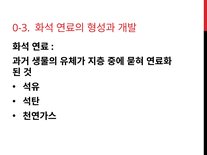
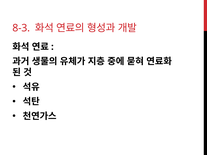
0-3: 0-3 -> 8-3
